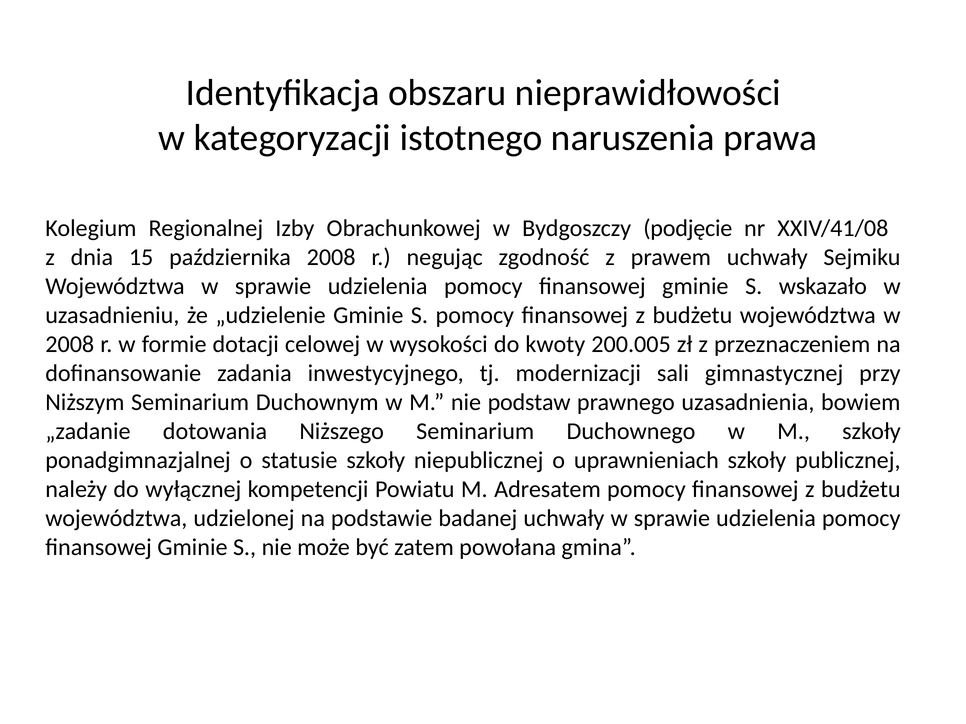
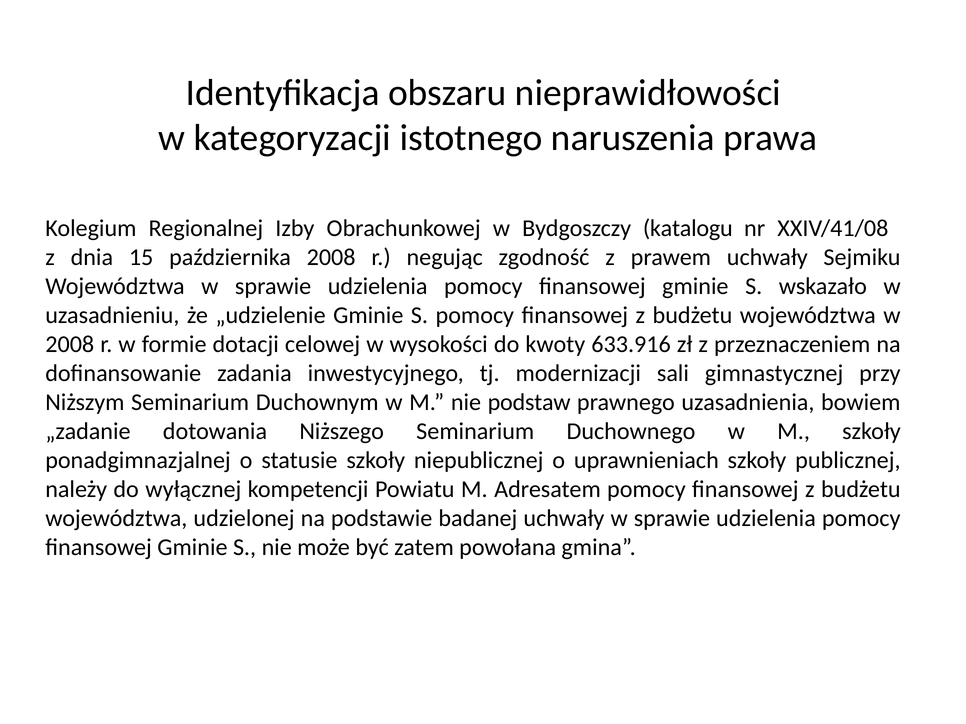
podjęcie: podjęcie -> katalogu
200.005: 200.005 -> 633.916
